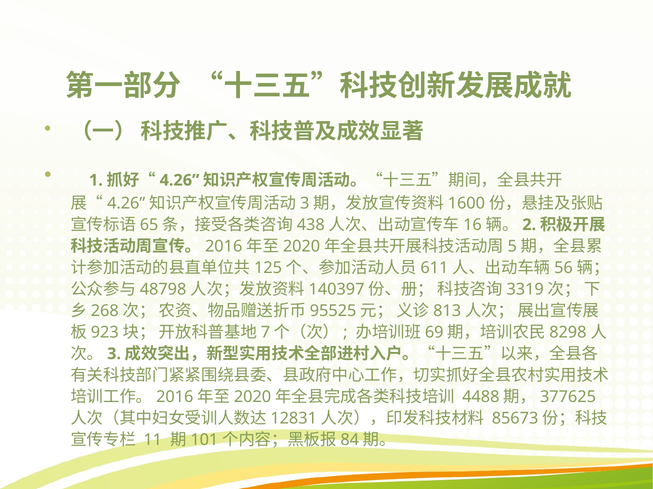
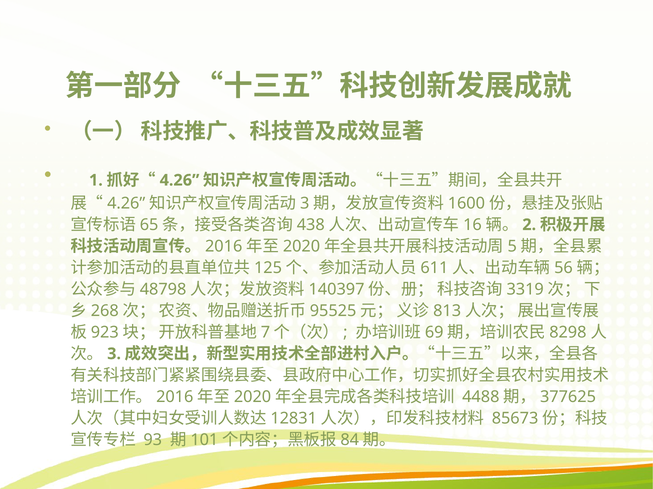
11: 11 -> 93
